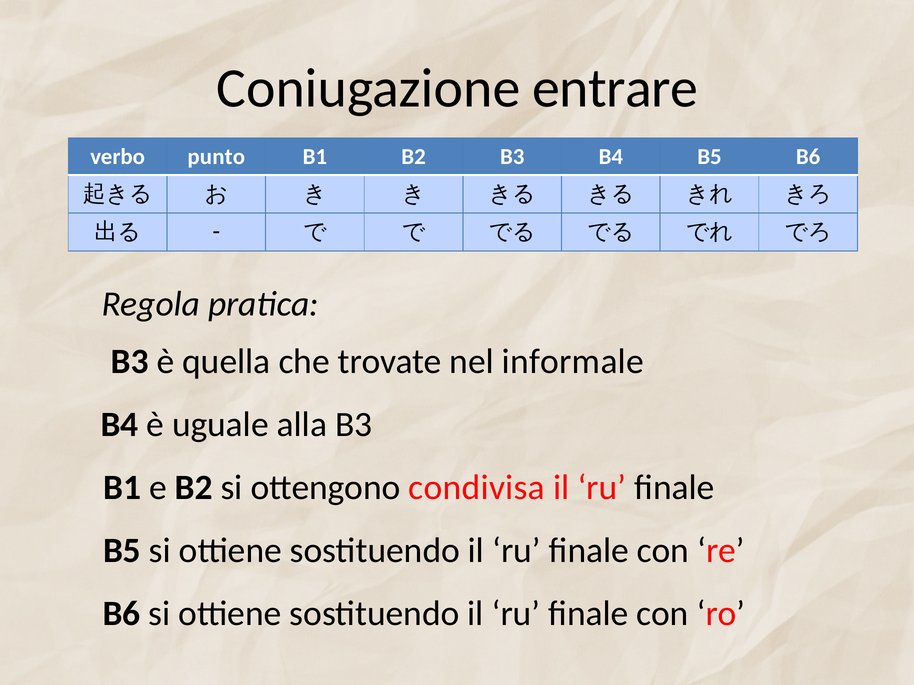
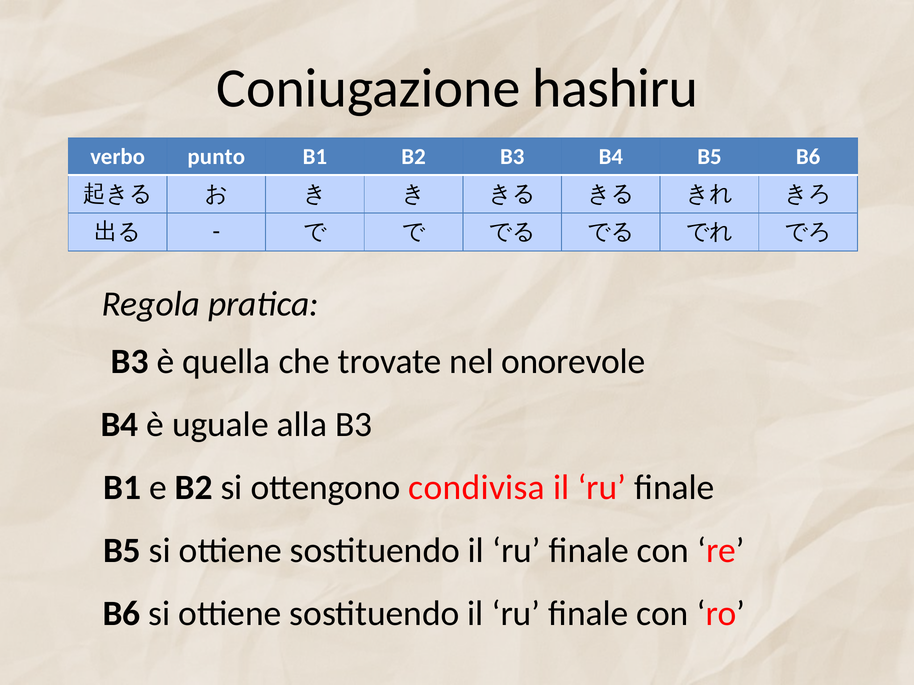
entrare: entrare -> hashiru
informale: informale -> onorevole
